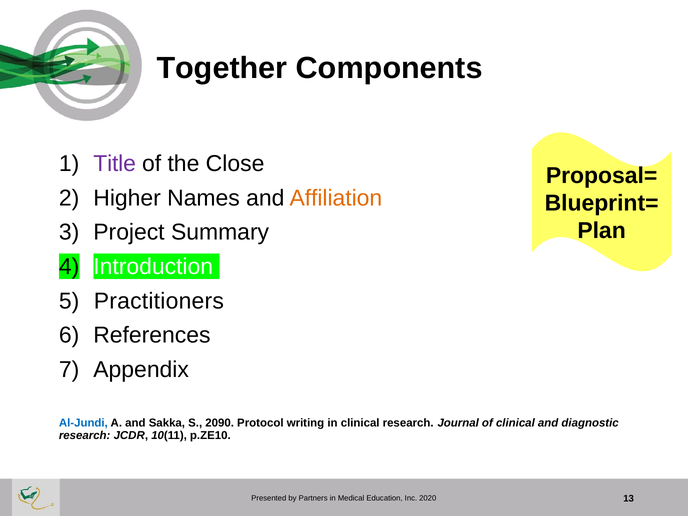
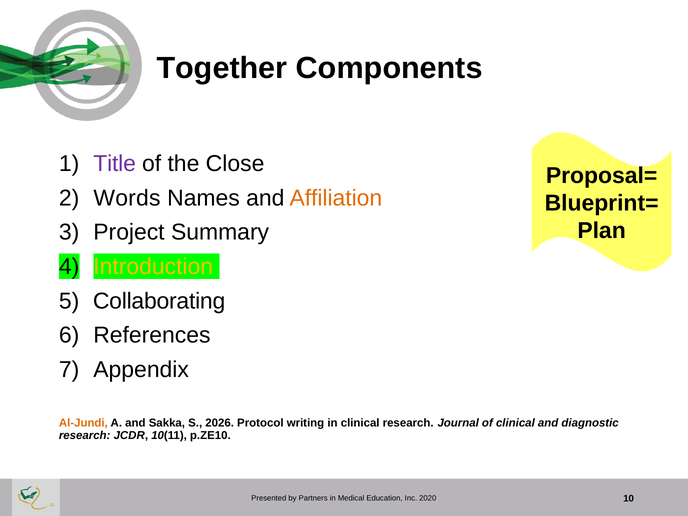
Higher: Higher -> Words
Introduction colour: white -> yellow
Practitioners: Practitioners -> Collaborating
Al-Jundi colour: blue -> orange
2090: 2090 -> 2026
13: 13 -> 10
